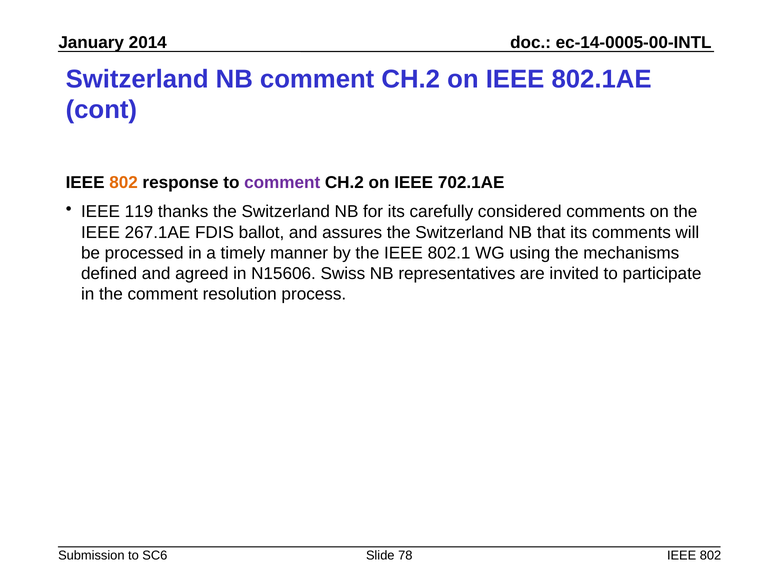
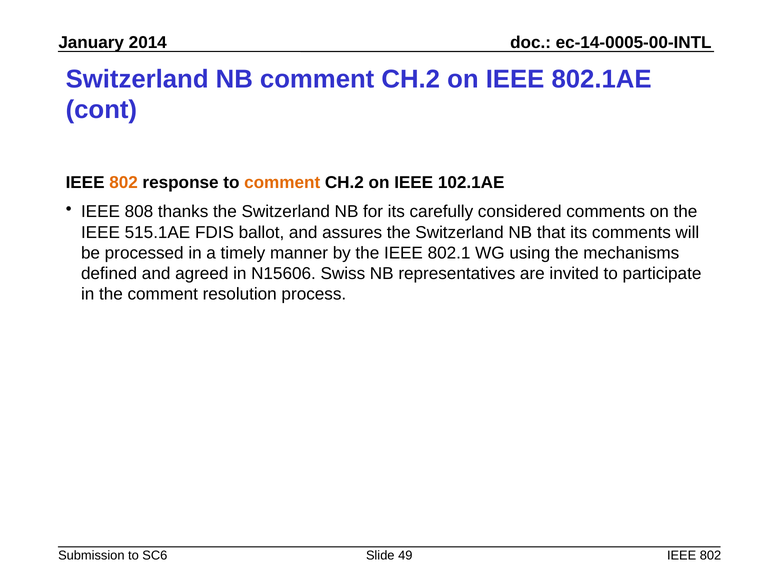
comment at (282, 183) colour: purple -> orange
702.1AE: 702.1AE -> 102.1AE
119: 119 -> 808
267.1AE: 267.1AE -> 515.1AE
78: 78 -> 49
